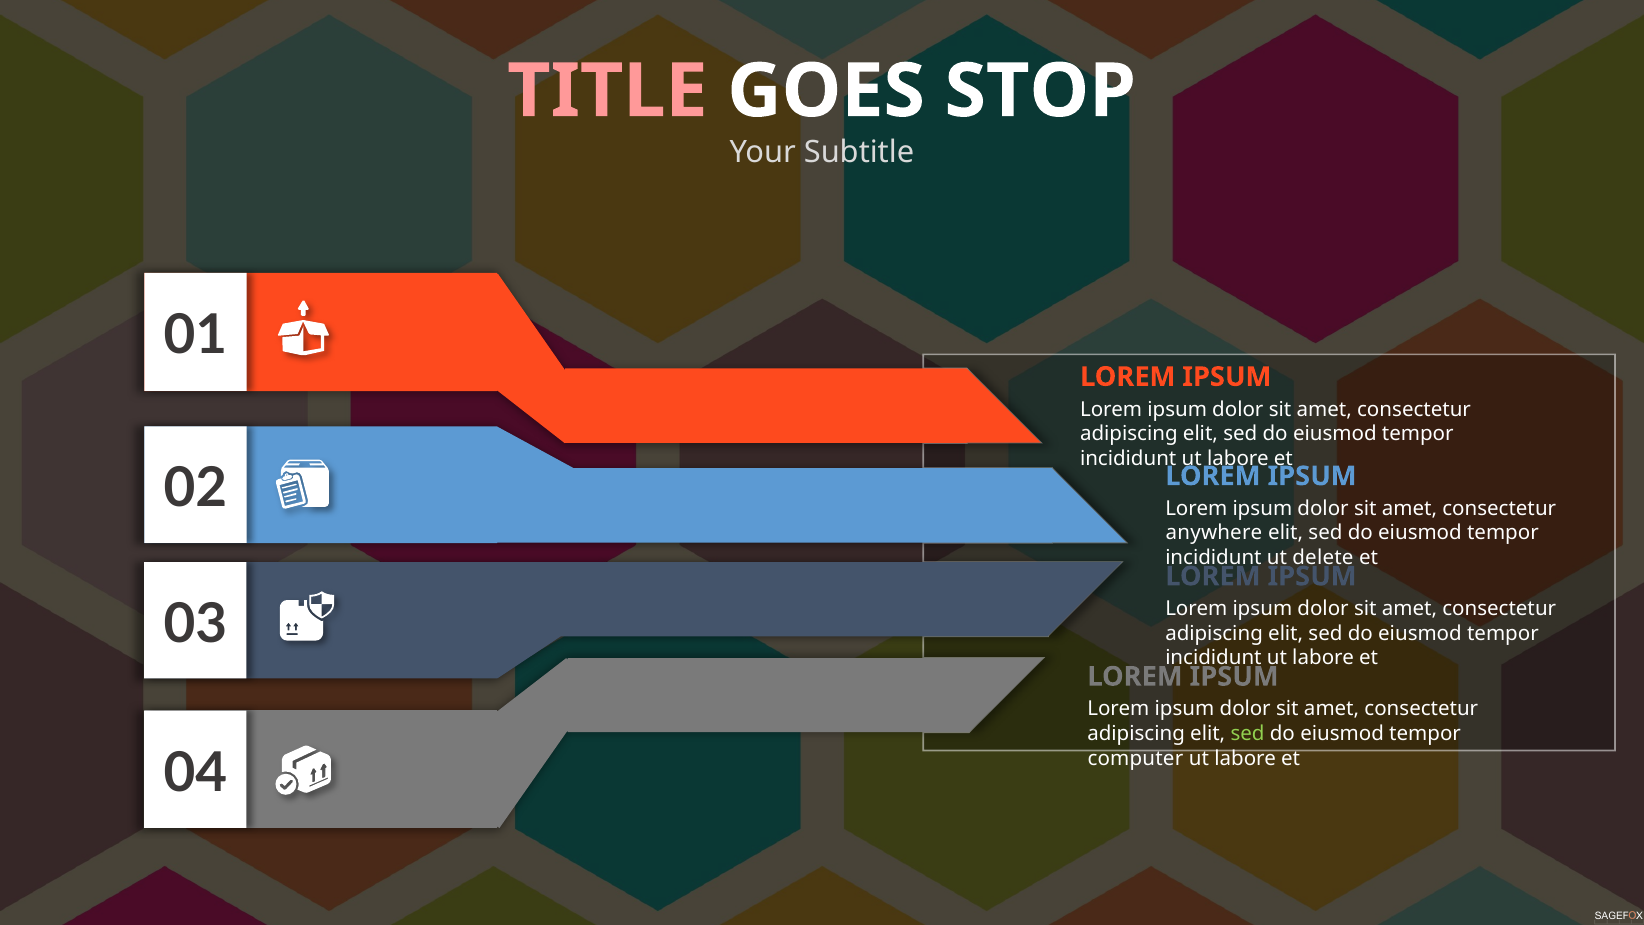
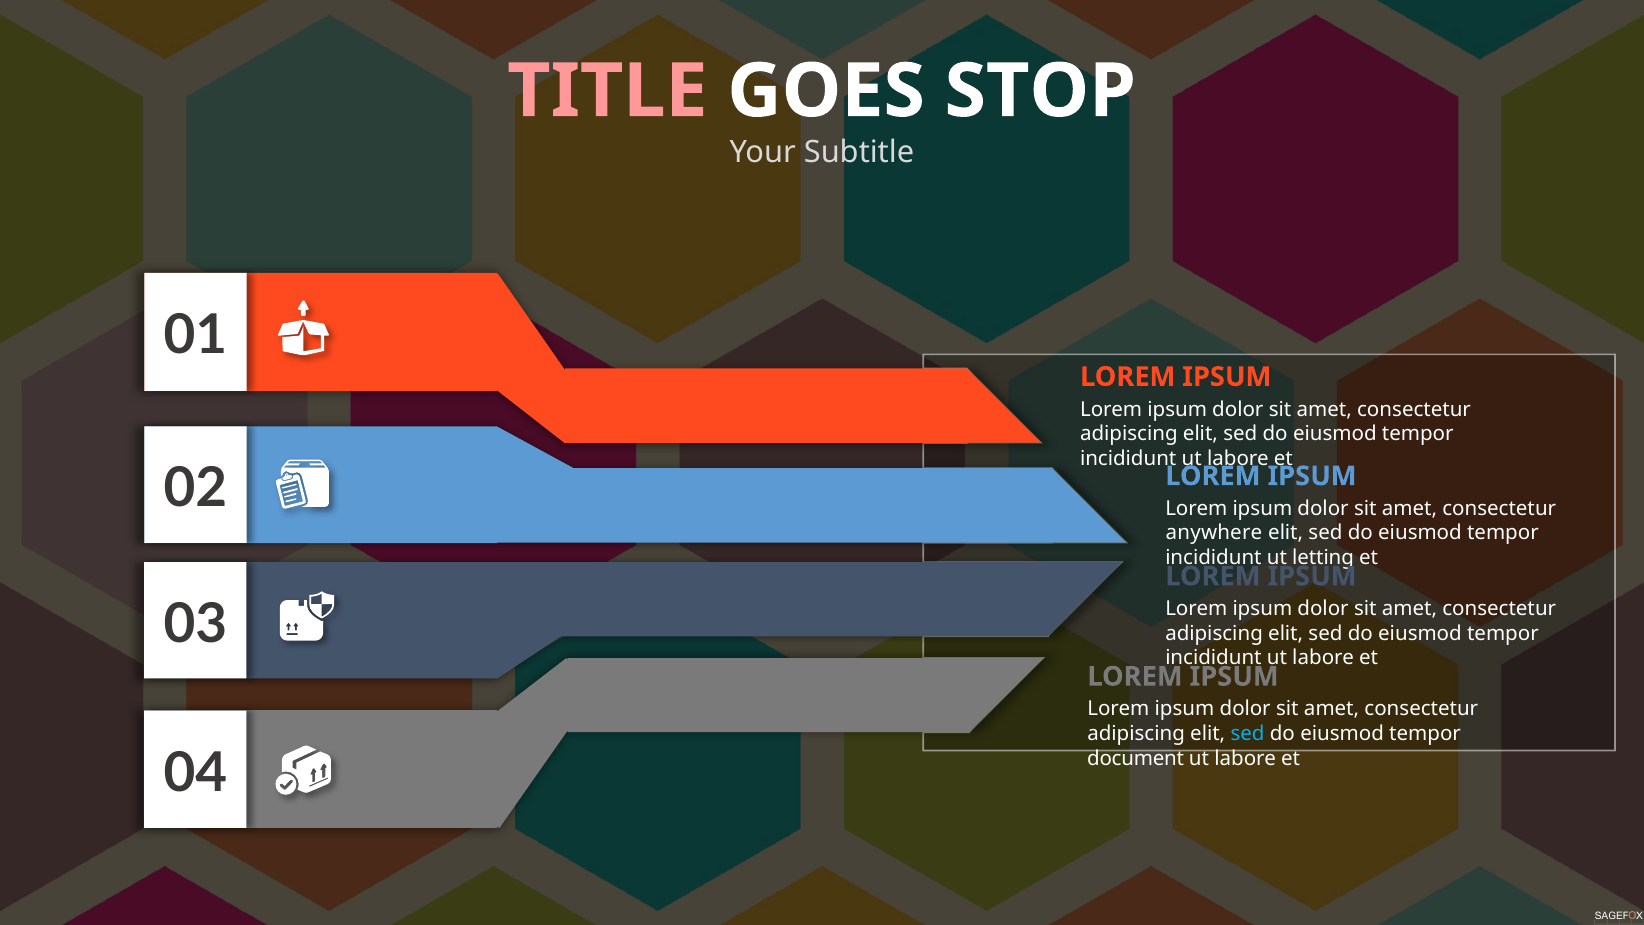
delete: delete -> letting
sed at (1248, 734) colour: light green -> light blue
computer: computer -> document
